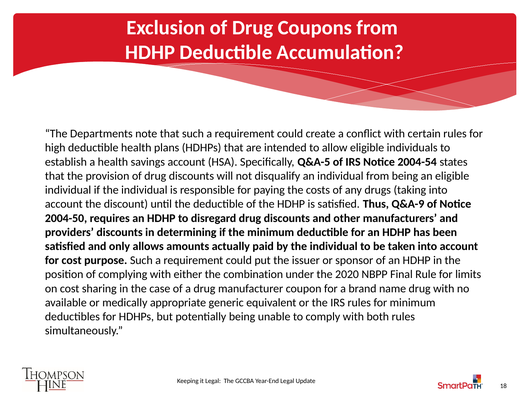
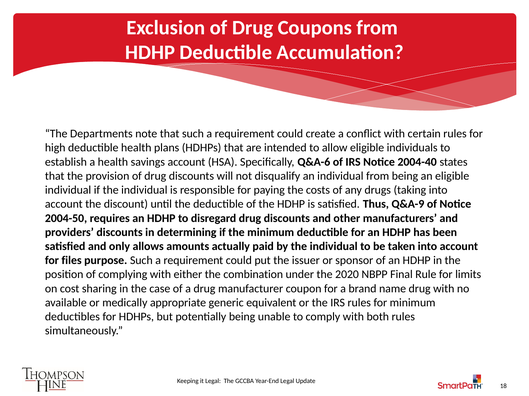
Q&A-5: Q&A-5 -> Q&A-6
2004-54: 2004-54 -> 2004-40
for cost: cost -> files
